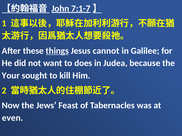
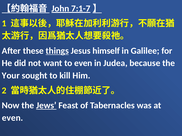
cannot: cannot -> himself
to does: does -> even
Jews underline: none -> present
